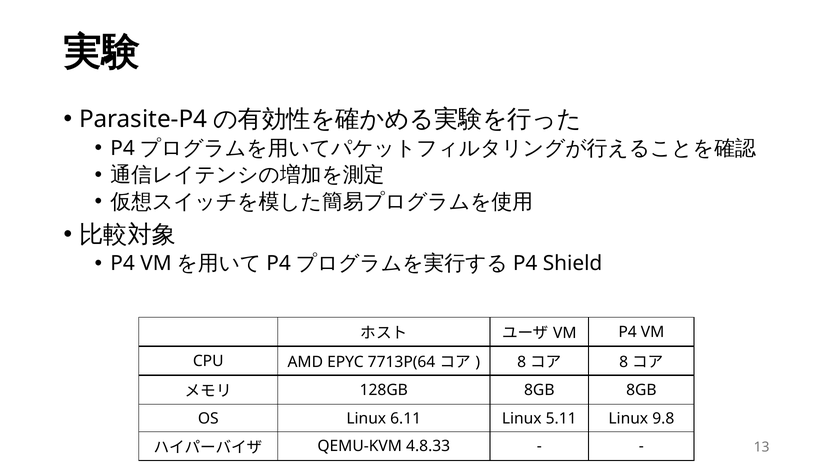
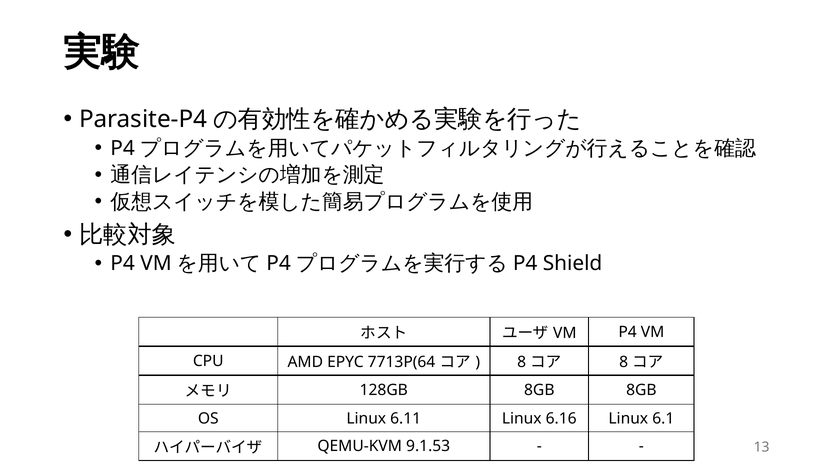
5.11: 5.11 -> 6.16
9.8: 9.8 -> 6.1
4.8.33: 4.8.33 -> 9.1.53
